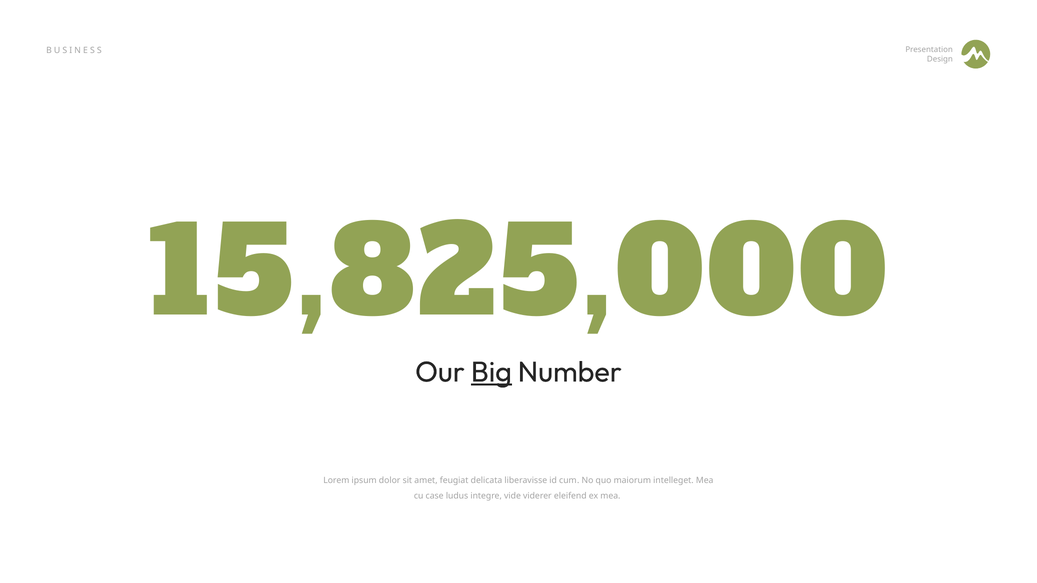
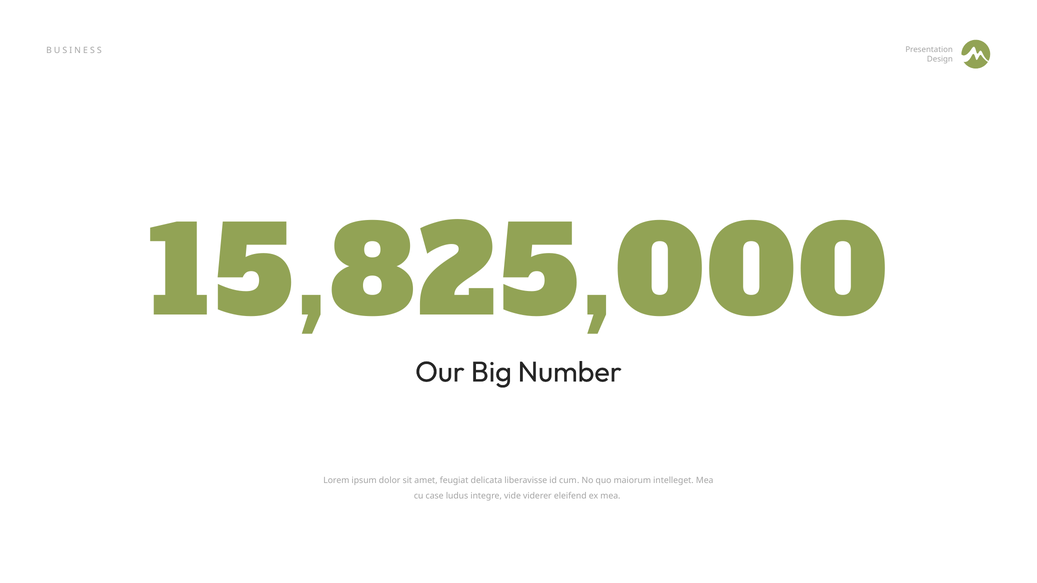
Big underline: present -> none
